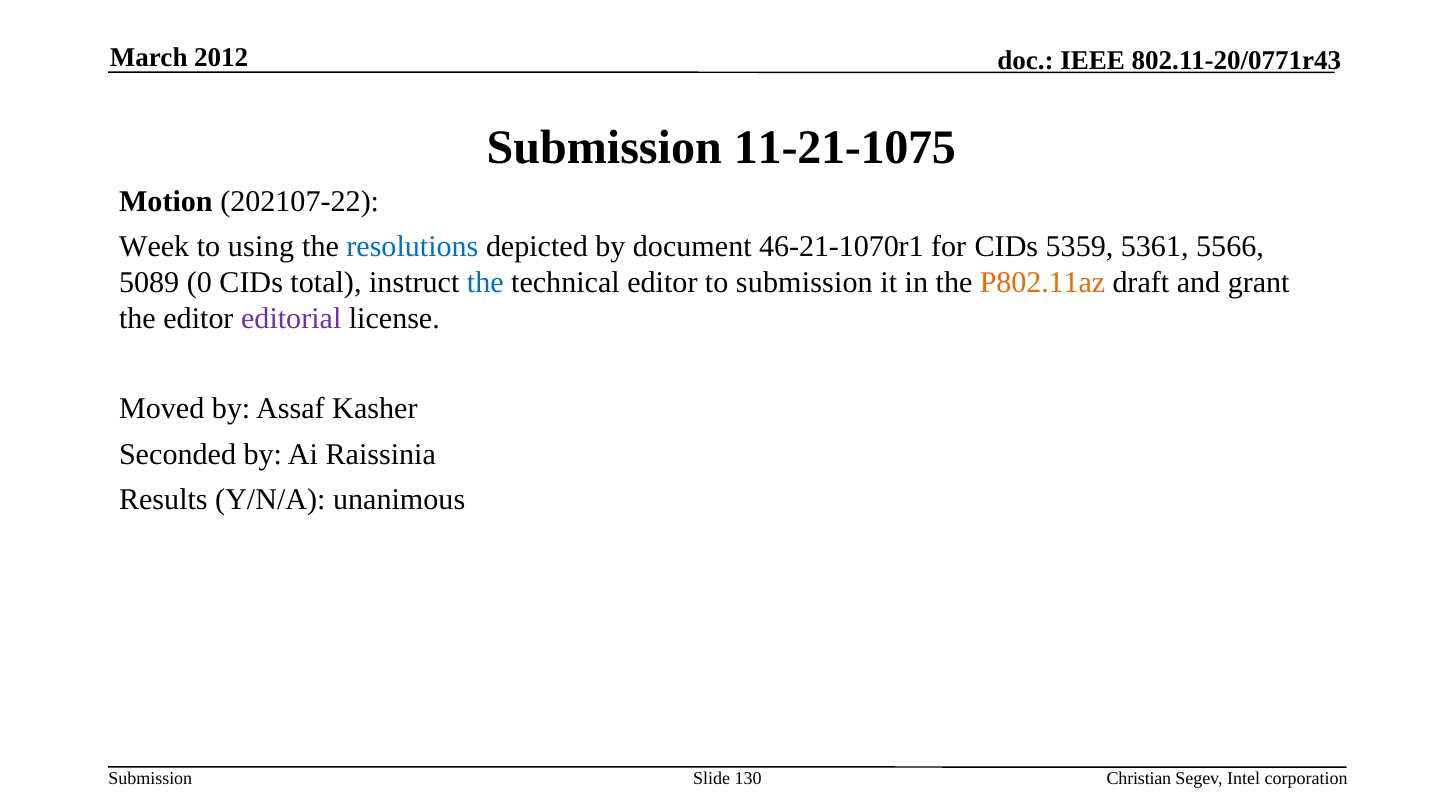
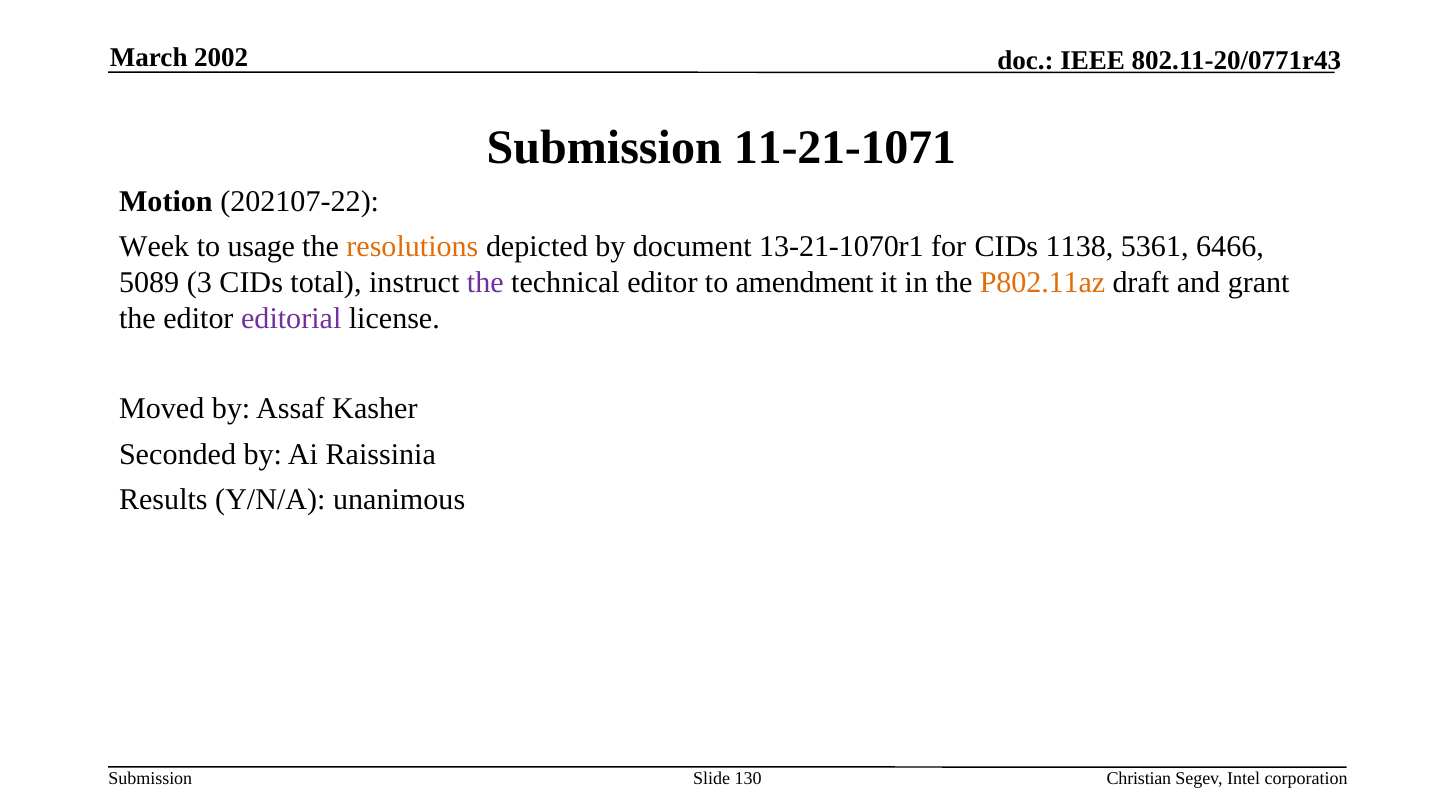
2012: 2012 -> 2002
11-21-1075: 11-21-1075 -> 11-21-1071
using: using -> usage
resolutions colour: blue -> orange
46-21-1070r1: 46-21-1070r1 -> 13-21-1070r1
5359: 5359 -> 1138
5566: 5566 -> 6466
0: 0 -> 3
the at (485, 283) colour: blue -> purple
to submission: submission -> amendment
